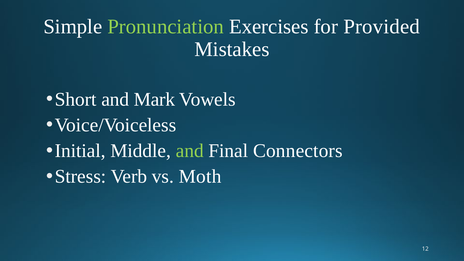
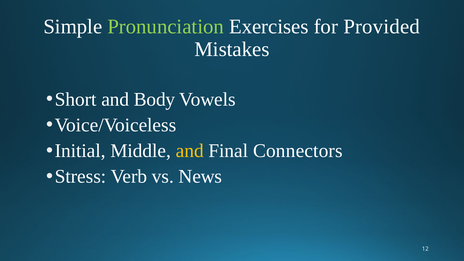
Mark: Mark -> Body
and at (190, 151) colour: light green -> yellow
Moth: Moth -> News
